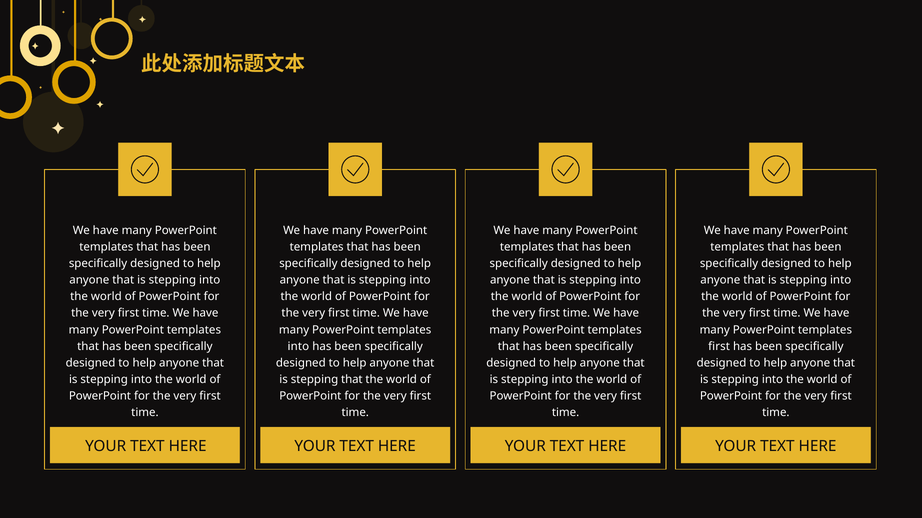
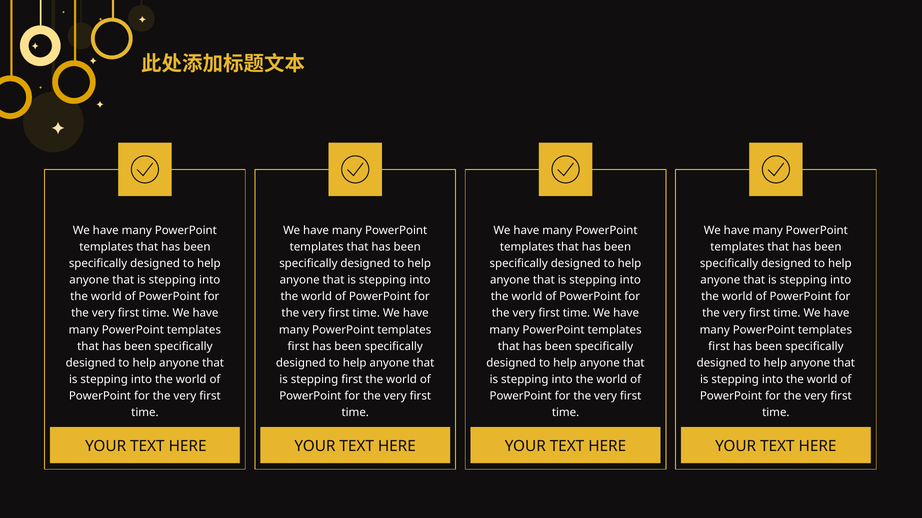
into at (298, 347): into -> first
stepping that: that -> first
